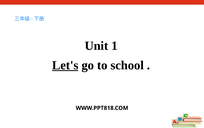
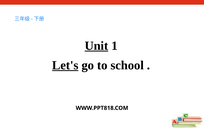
Unit underline: none -> present
